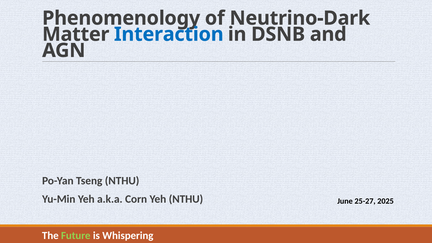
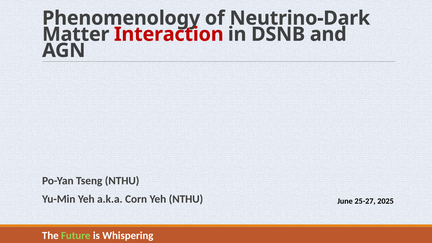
Interaction colour: blue -> red
